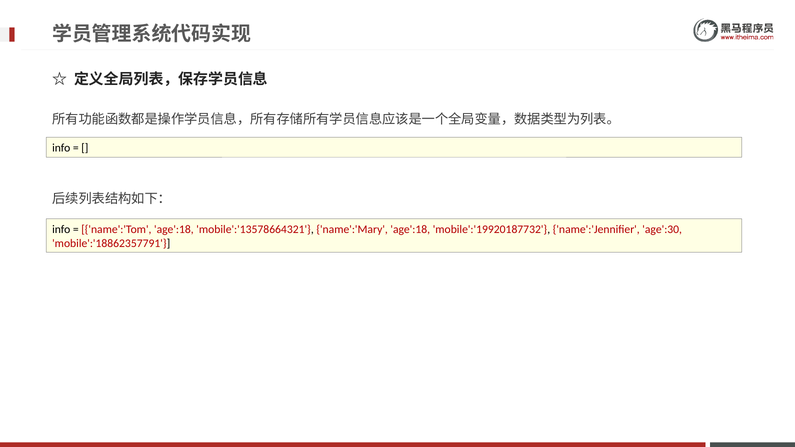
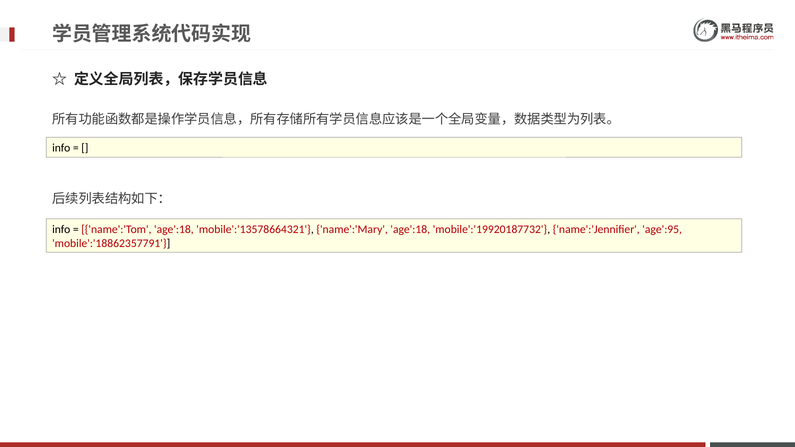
age':30: age':30 -> age':95
